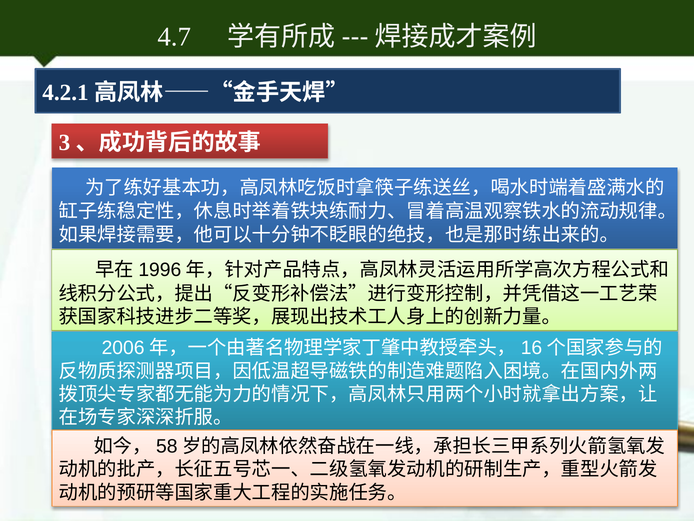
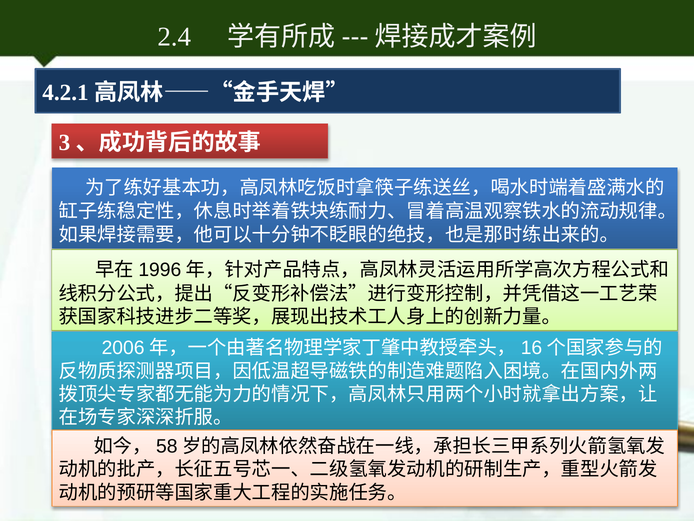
4.7: 4.7 -> 2.4
